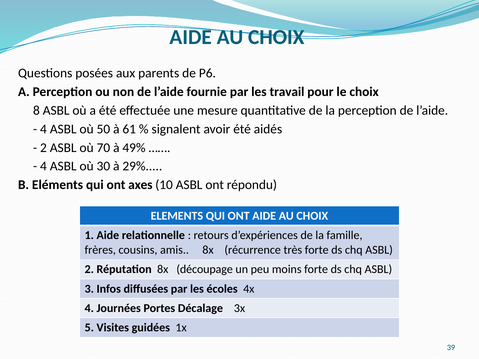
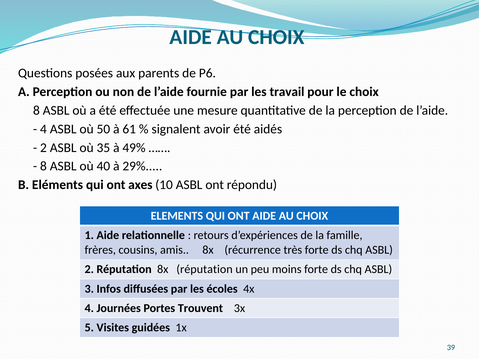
70: 70 -> 35
4 at (43, 166): 4 -> 8
30: 30 -> 40
8x découpage: découpage -> réputation
Décalage: Décalage -> Trouvent
